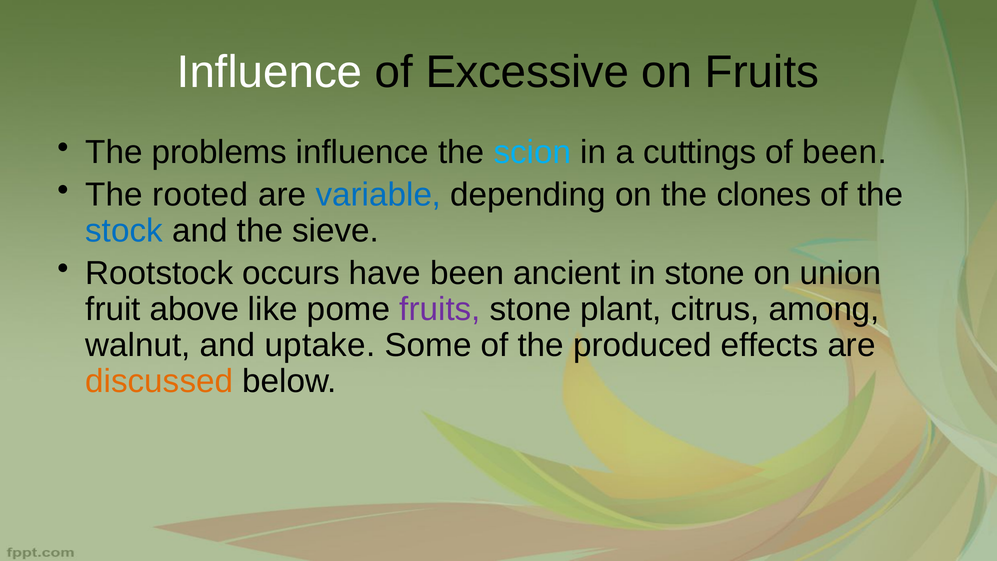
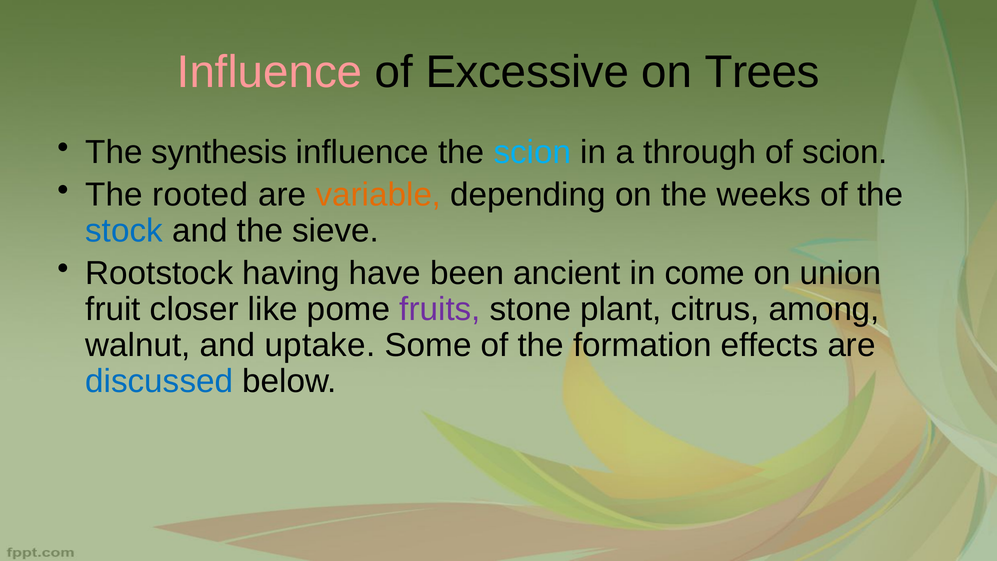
Influence at (270, 72) colour: white -> pink
on Fruits: Fruits -> Trees
problems: problems -> synthesis
cuttings: cuttings -> through
of been: been -> scion
variable colour: blue -> orange
clones: clones -> weeks
occurs: occurs -> having
in stone: stone -> come
above: above -> closer
produced: produced -> formation
discussed colour: orange -> blue
